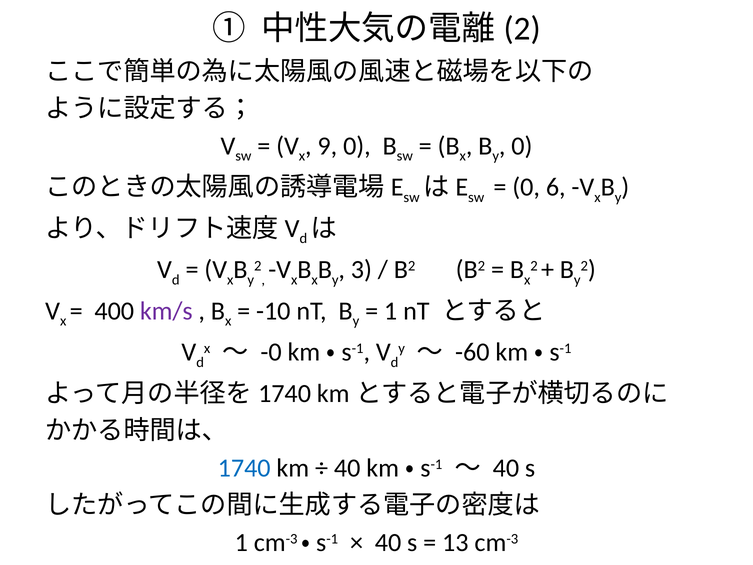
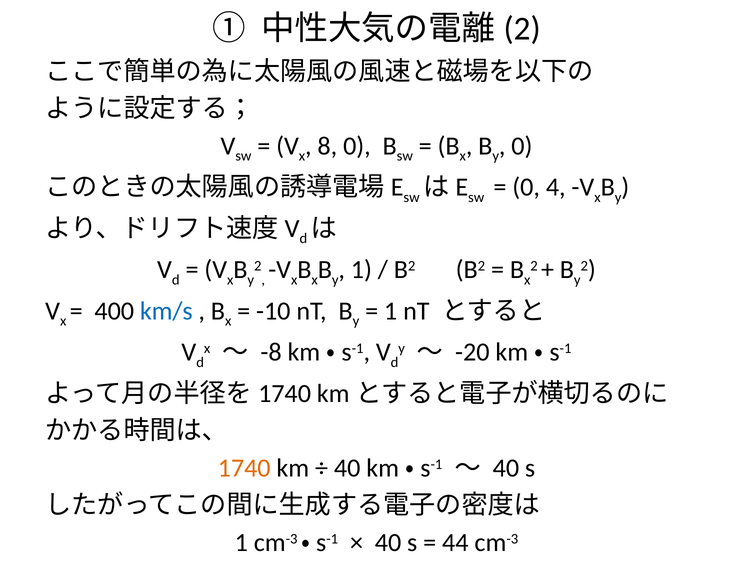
9: 9 -> 8
6: 6 -> 4
3 at (361, 270): 3 -> 1
km/s colour: purple -> blue
-0: -0 -> -8
-60: -60 -> -20
1740 colour: blue -> orange
13: 13 -> 44
